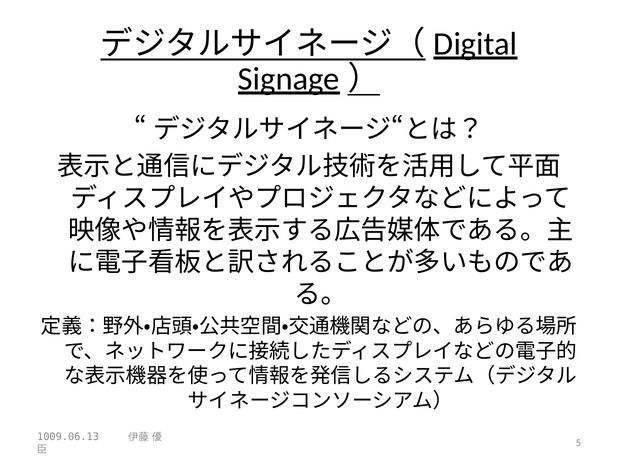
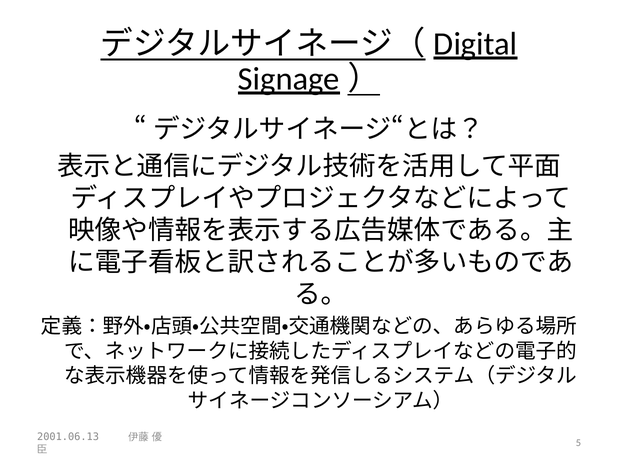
1009.06.13: 1009.06.13 -> 2001.06.13
